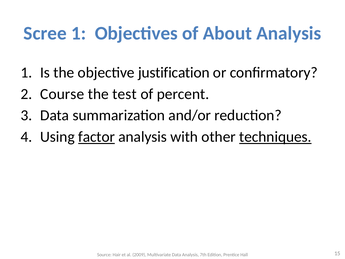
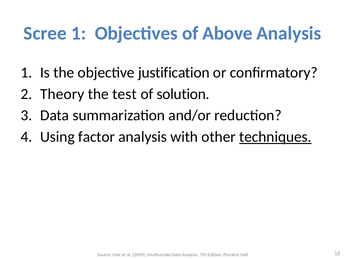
About: About -> Above
Course: Course -> Theory
percent: percent -> solution
factor underline: present -> none
